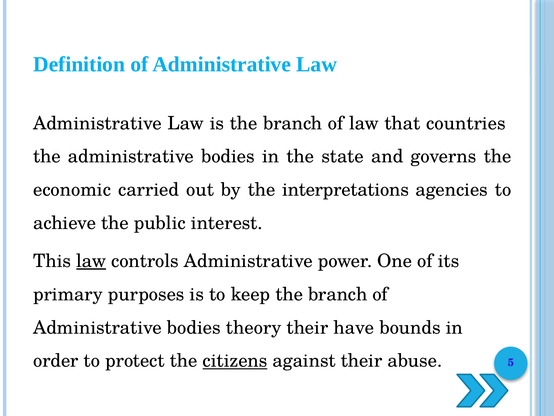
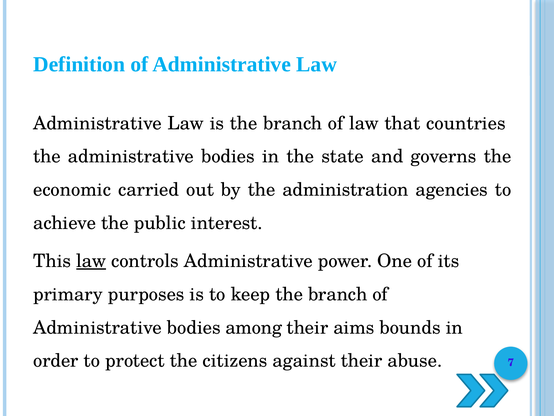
interpretations: interpretations -> administration
theory: theory -> among
have: have -> aims
citizens underline: present -> none
5: 5 -> 7
